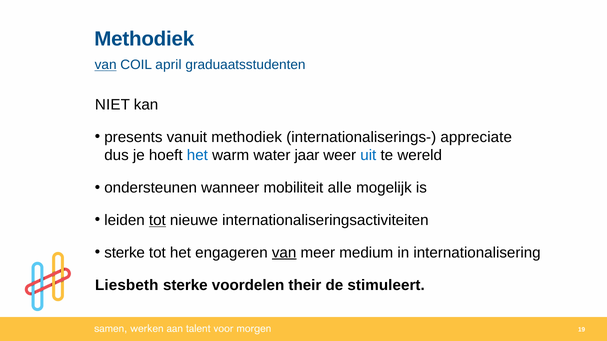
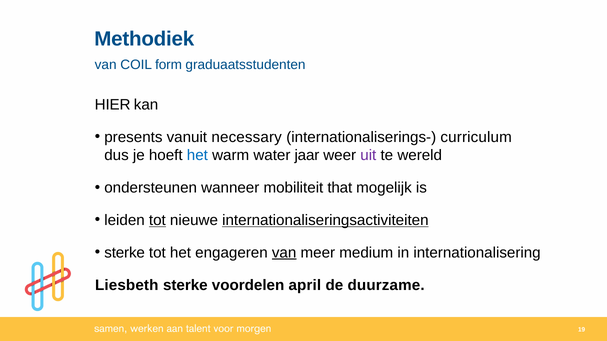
van at (106, 65) underline: present -> none
april: april -> form
NIET: NIET -> HIER
vanuit methodiek: methodiek -> necessary
appreciate: appreciate -> curriculum
uit colour: blue -> purple
alle: alle -> that
internationaliseringsactiviteiten underline: none -> present
their: their -> april
stimuleert: stimuleert -> duurzame
